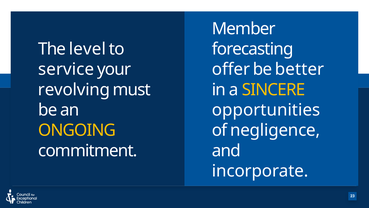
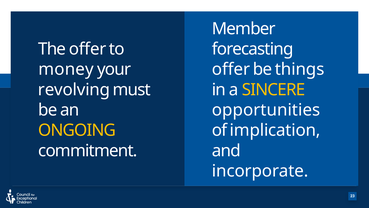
The level: level -> offer
service: service -> money
better: better -> things
negligence: negligence -> implication
